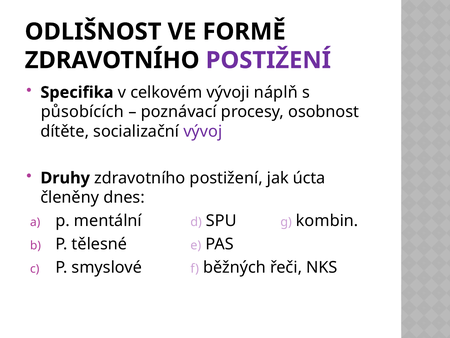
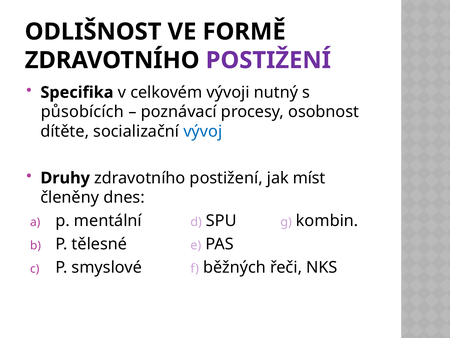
náplň: náplň -> nutný
vývoj colour: purple -> blue
úcta: úcta -> míst
